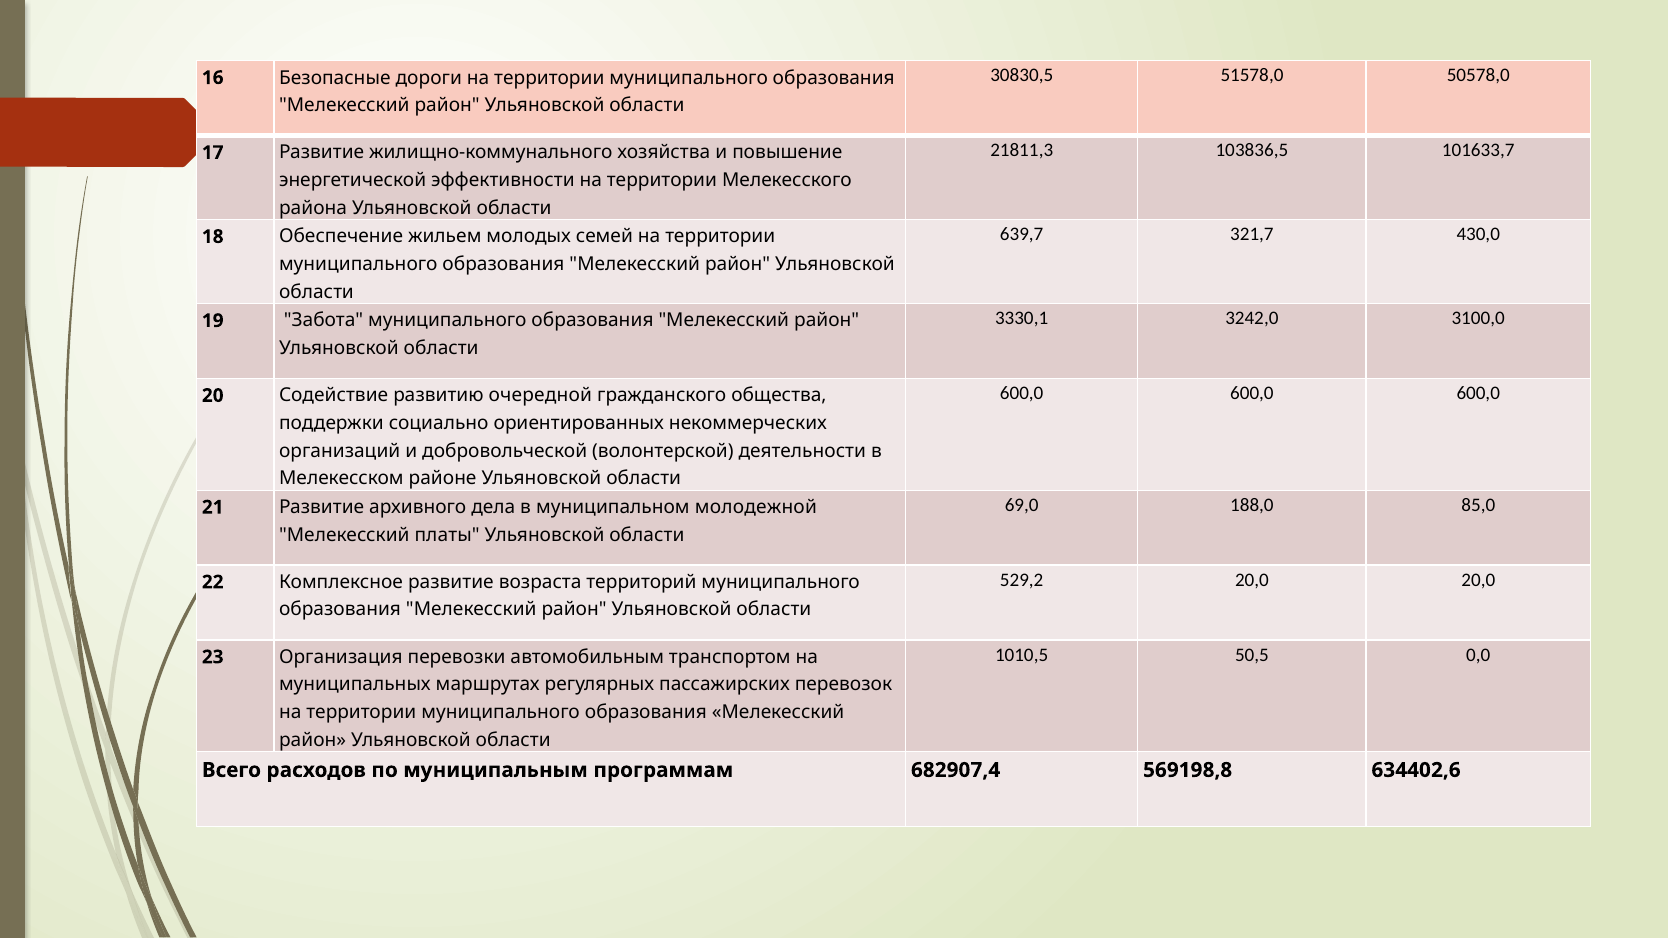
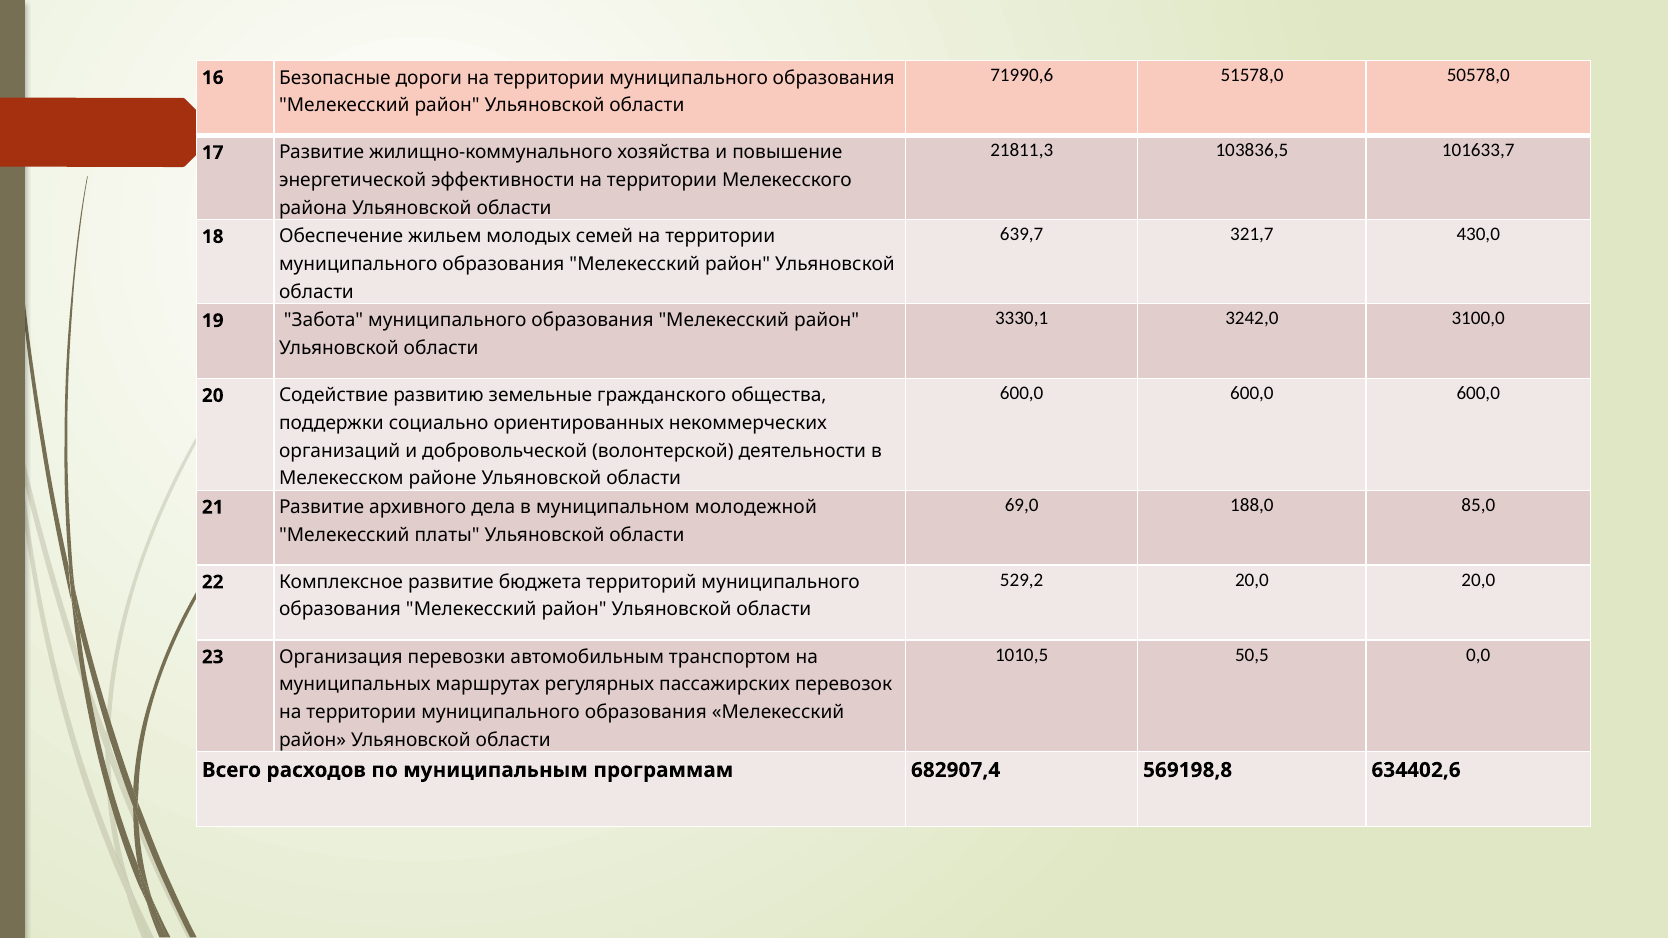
30830,5: 30830,5 -> 71990,6
очередной: очередной -> земельные
возраста: возраста -> бюджета
